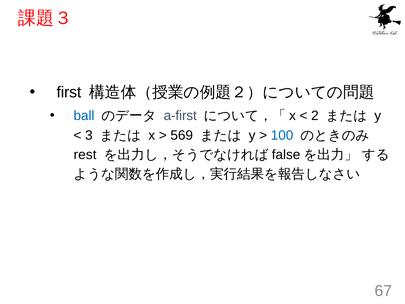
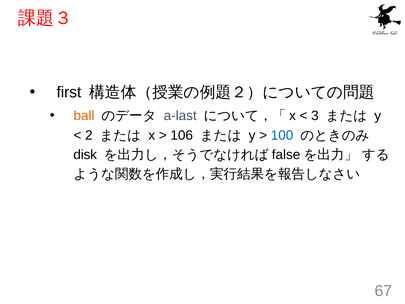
ball colour: blue -> orange
a-first: a-first -> a-last
2: 2 -> 3
3: 3 -> 2
569: 569 -> 106
rest: rest -> disk
